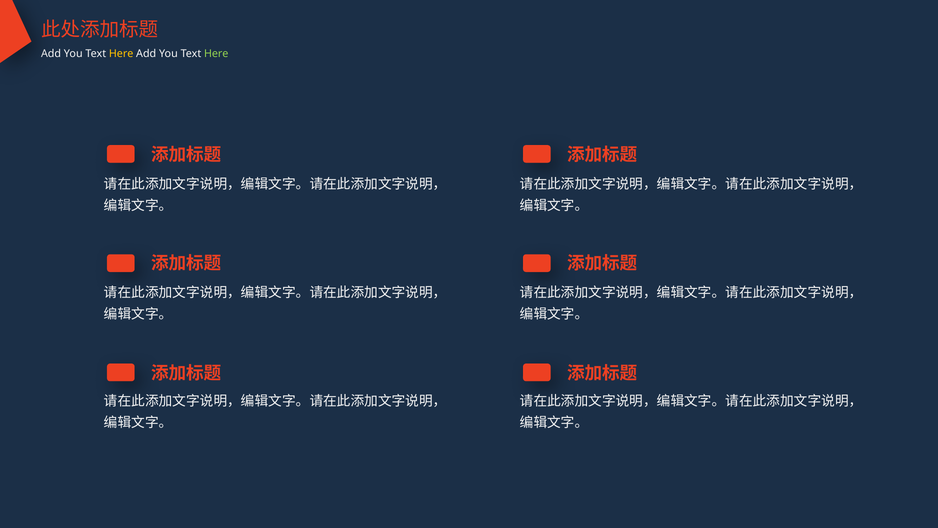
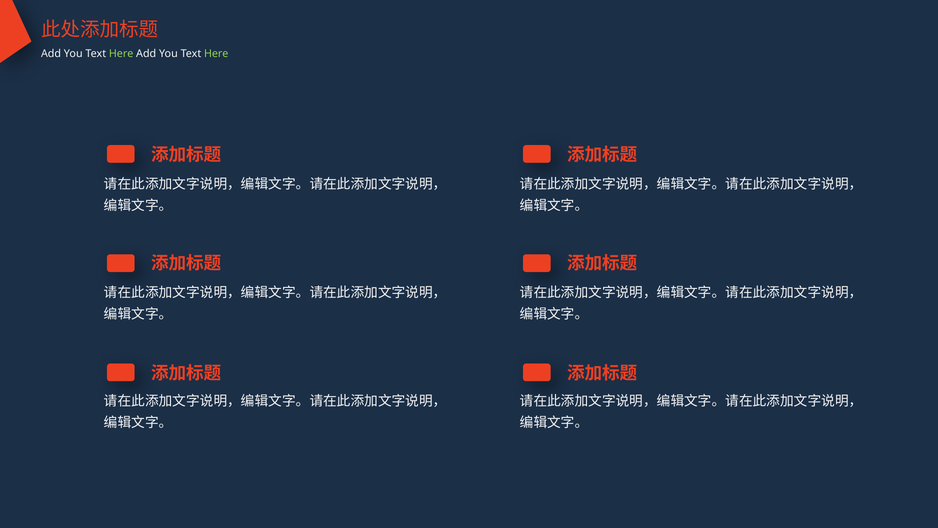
Here at (121, 54) colour: yellow -> light green
